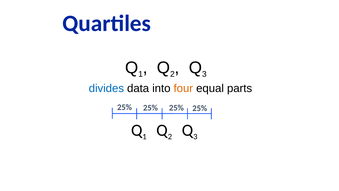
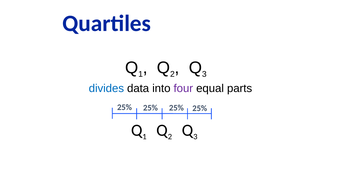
four colour: orange -> purple
